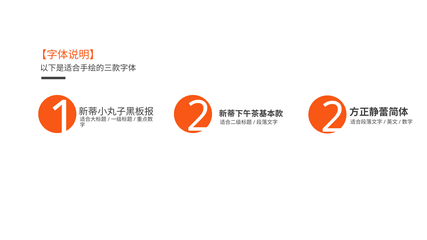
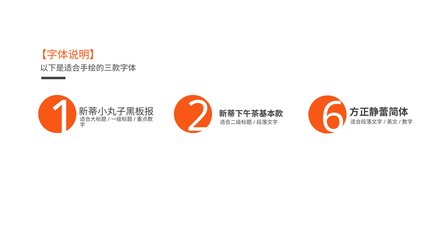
2 at (333, 118): 2 -> 6
